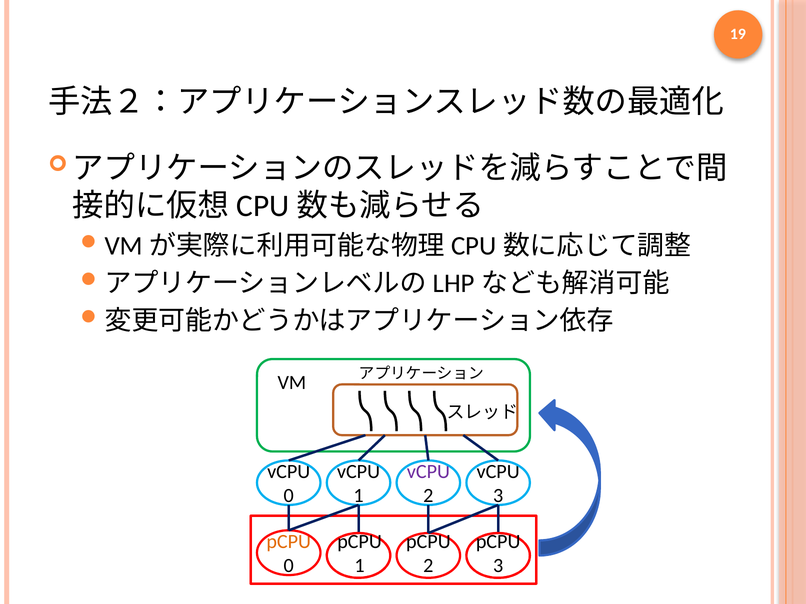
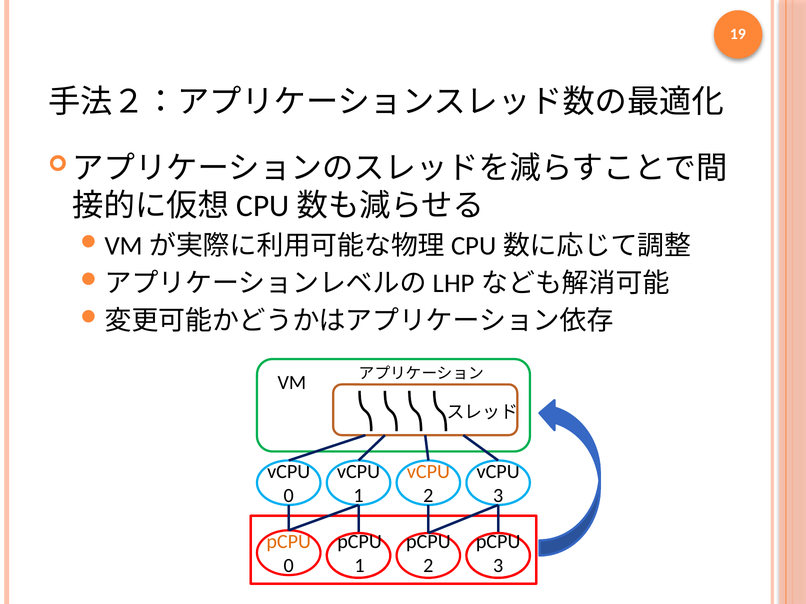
vCPU at (428, 472) colour: purple -> orange
